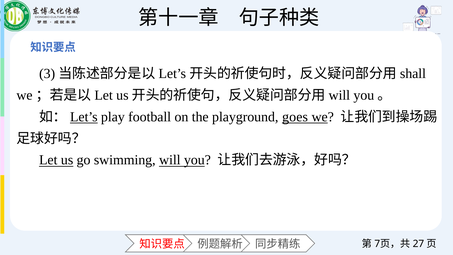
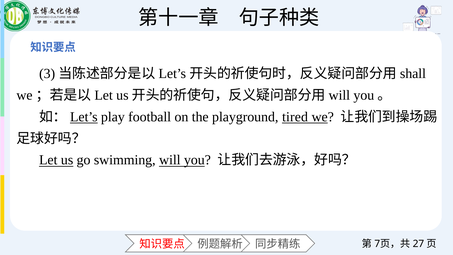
goes: goes -> tired
